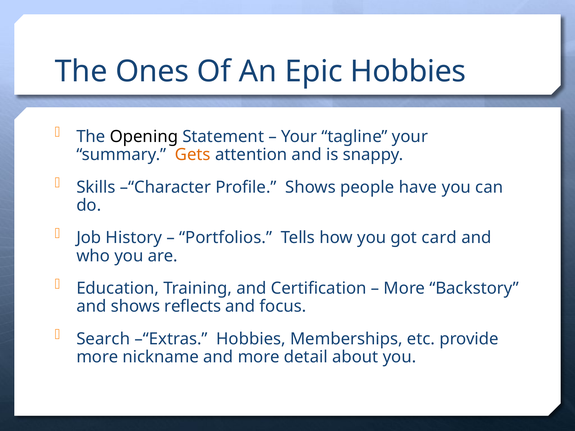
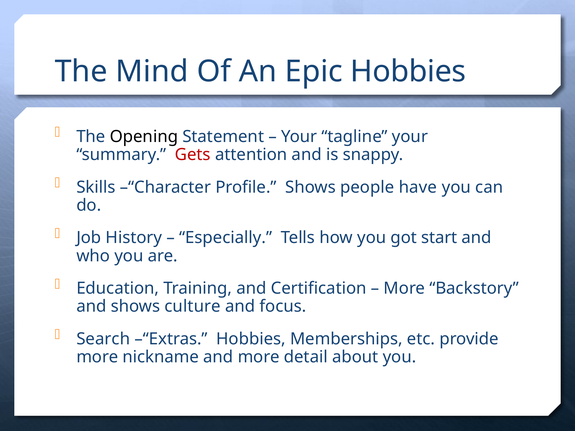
Ones: Ones -> Mind
Gets colour: orange -> red
Portfolios: Portfolios -> Especially
card: card -> start
reflects: reflects -> culture
